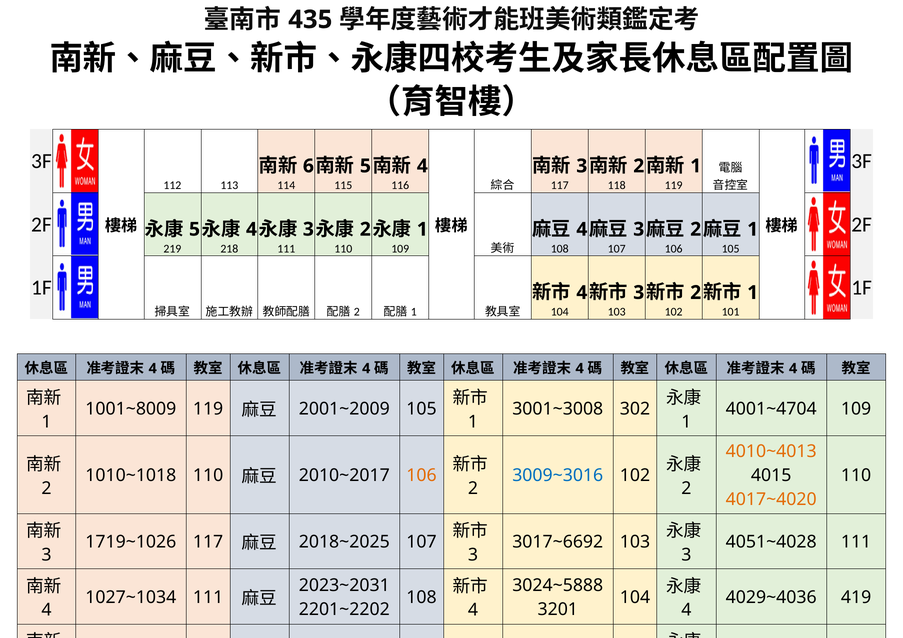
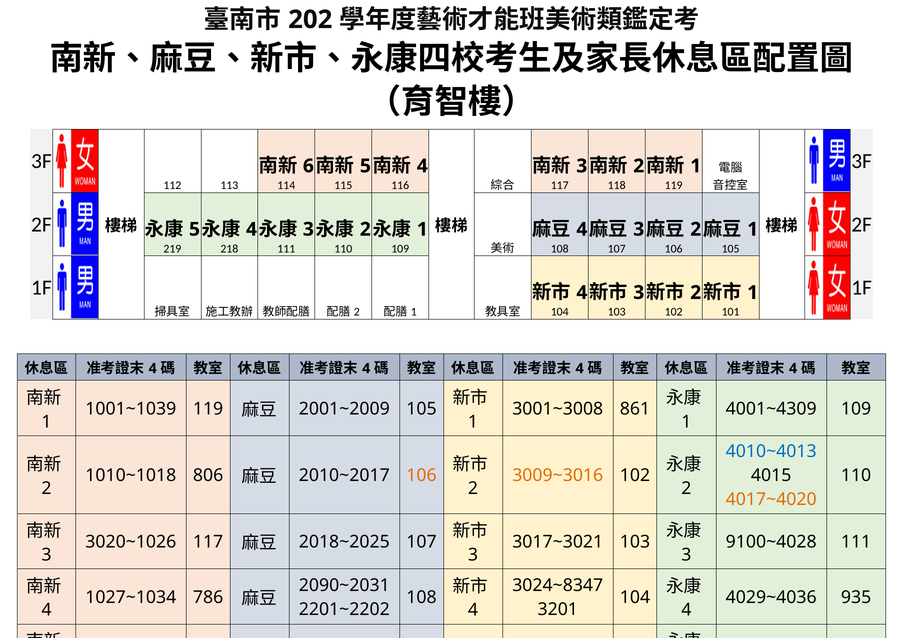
435: 435 -> 202
1001~8009: 1001~8009 -> 1001~1039
302: 302 -> 861
4001~4704: 4001~4704 -> 4001~4309
4010~4013 colour: orange -> blue
1010~1018 110: 110 -> 806
3009~3016 colour: blue -> orange
1719~1026: 1719~1026 -> 3020~1026
3017~6692: 3017~6692 -> 3017~3021
4051~4028: 4051~4028 -> 9100~4028
2023~2031: 2023~2031 -> 2090~2031
3024~5888: 3024~5888 -> 3024~8347
1027~1034 111: 111 -> 786
419: 419 -> 935
